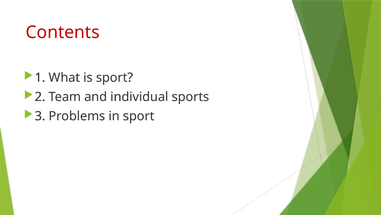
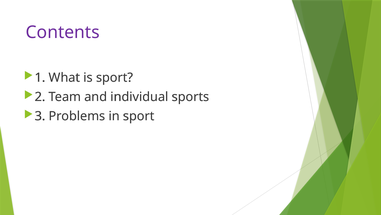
Contents colour: red -> purple
